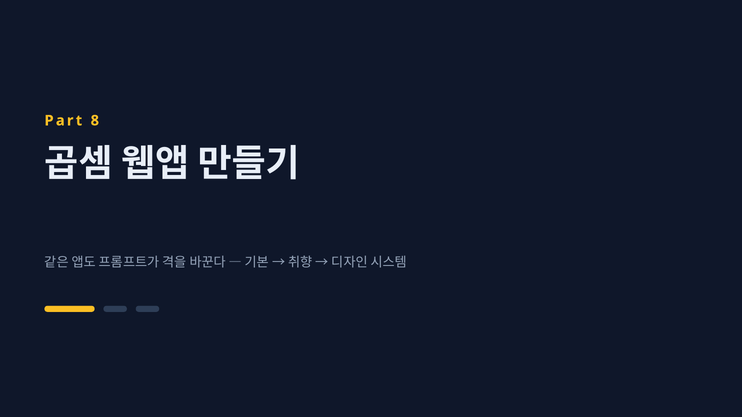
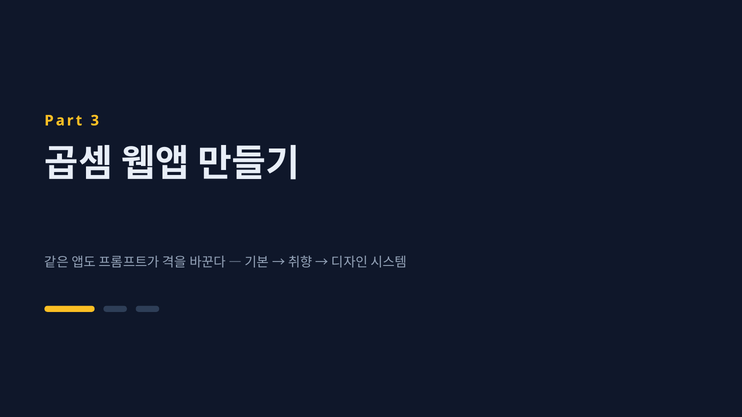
8: 8 -> 3
